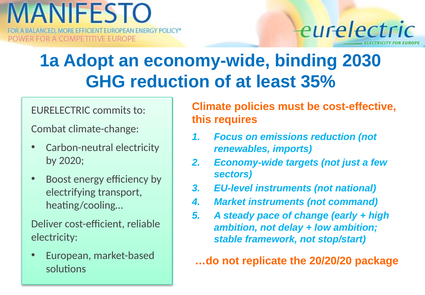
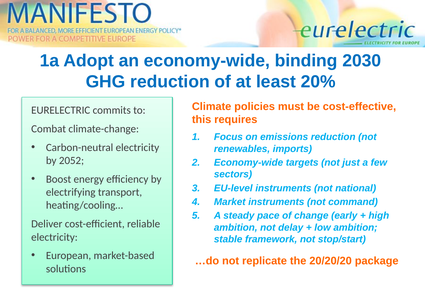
35%: 35% -> 20%
2020: 2020 -> 2052
